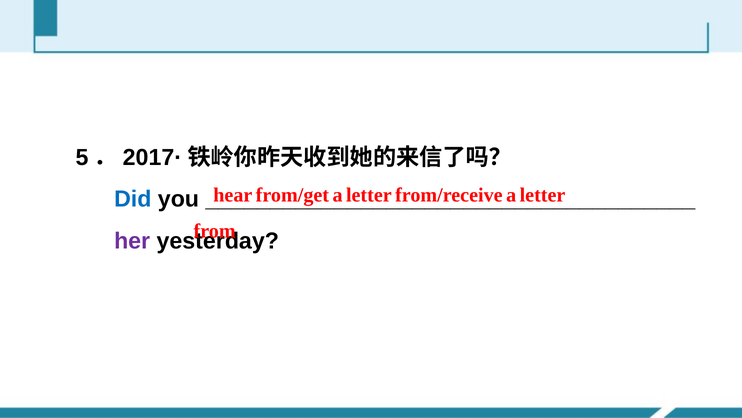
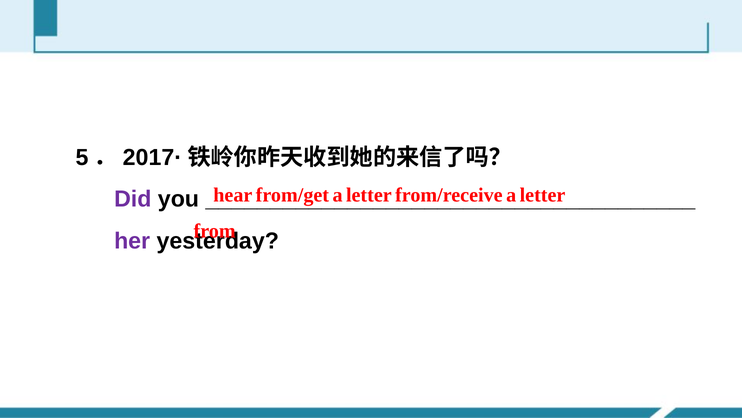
Did colour: blue -> purple
